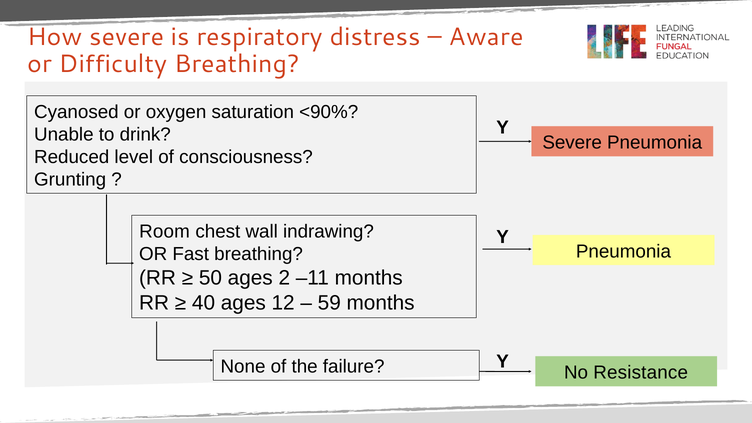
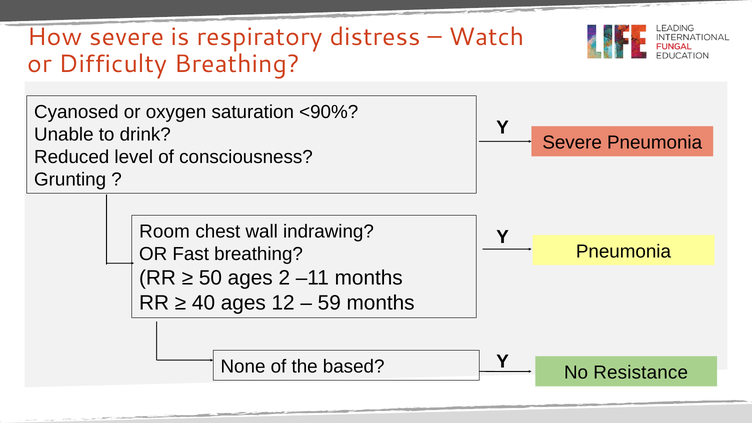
Aware: Aware -> Watch
failure: failure -> based
